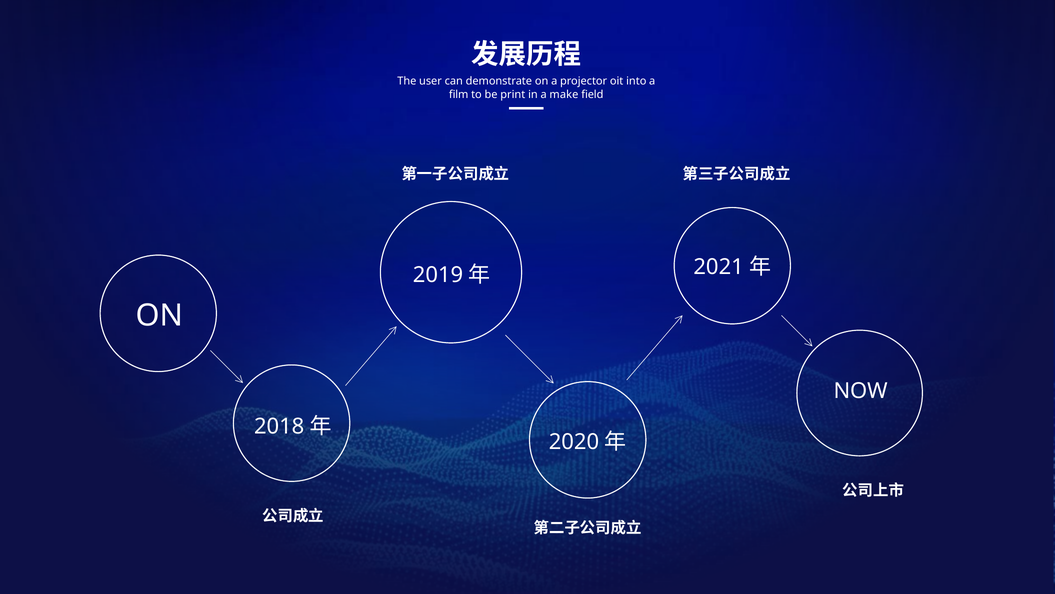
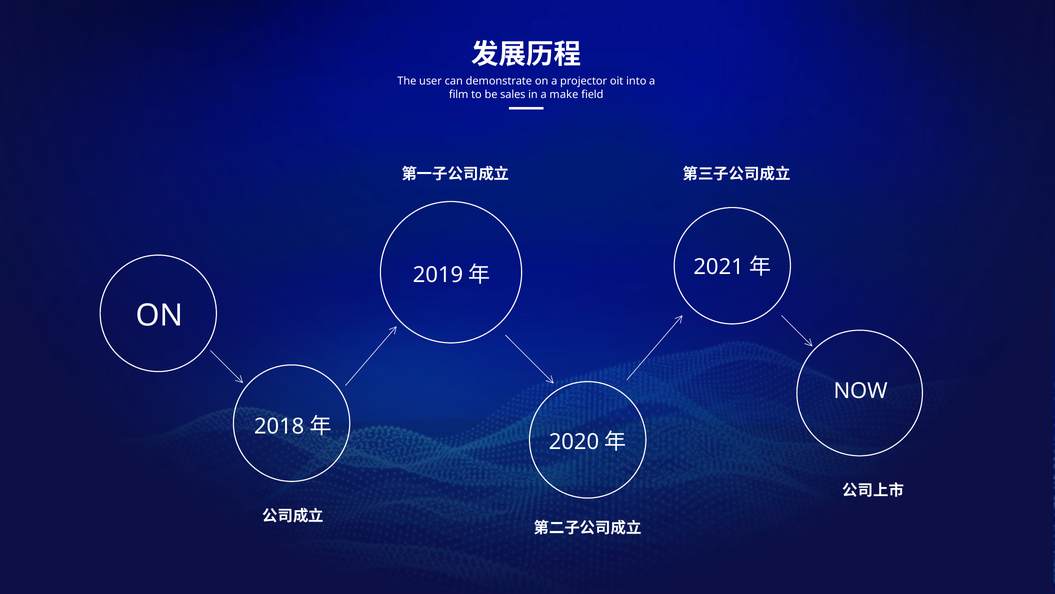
print: print -> sales
